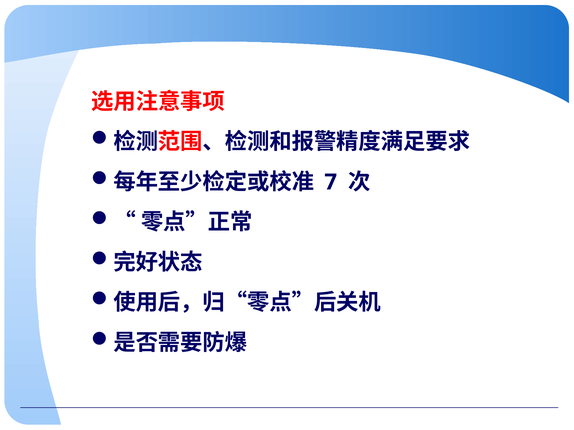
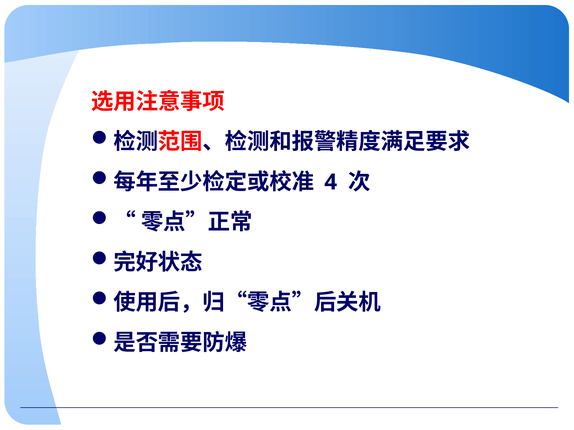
7: 7 -> 4
